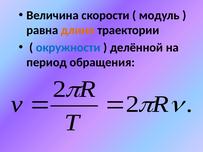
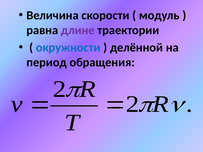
длине colour: orange -> purple
